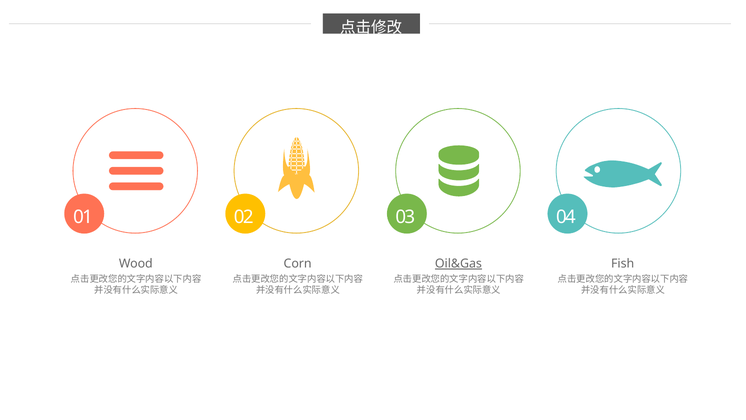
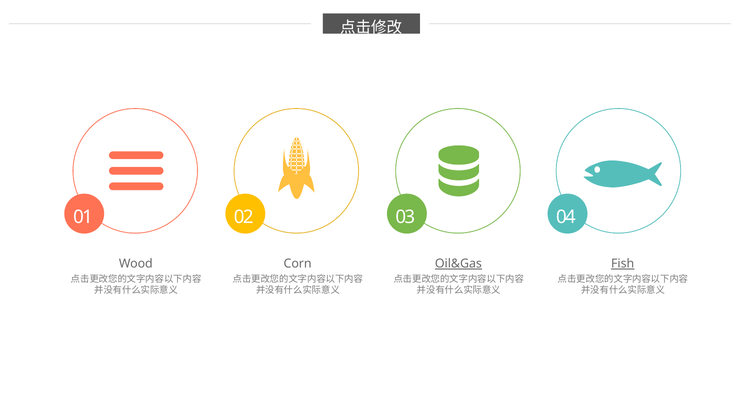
Fish underline: none -> present
